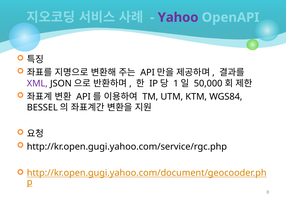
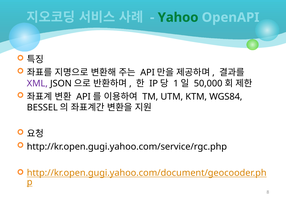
Yahoo colour: purple -> green
